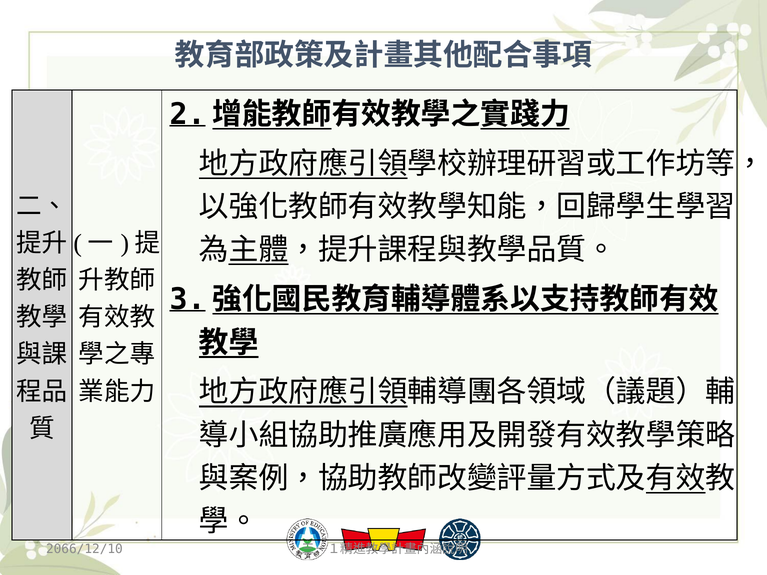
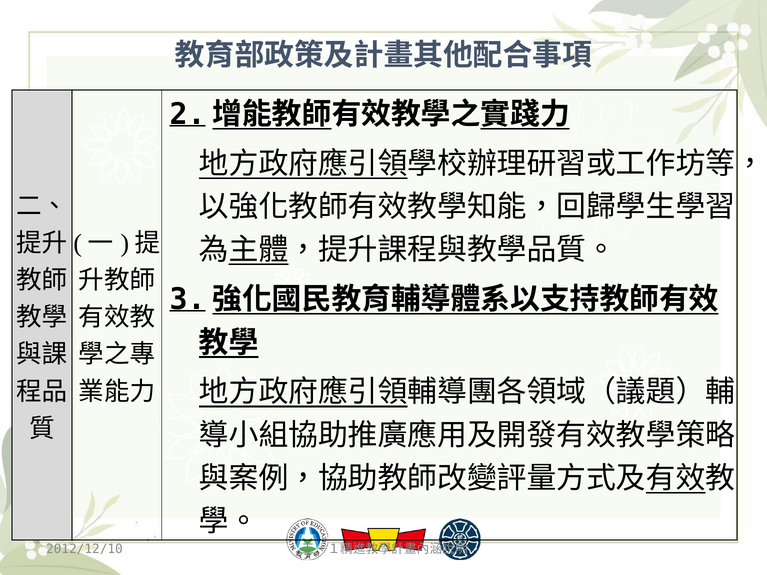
2066/12/10: 2066/12/10 -> 2012/12/10
